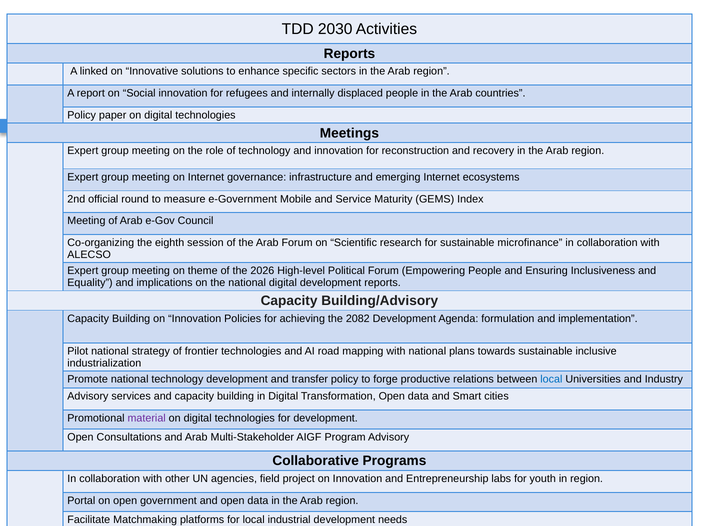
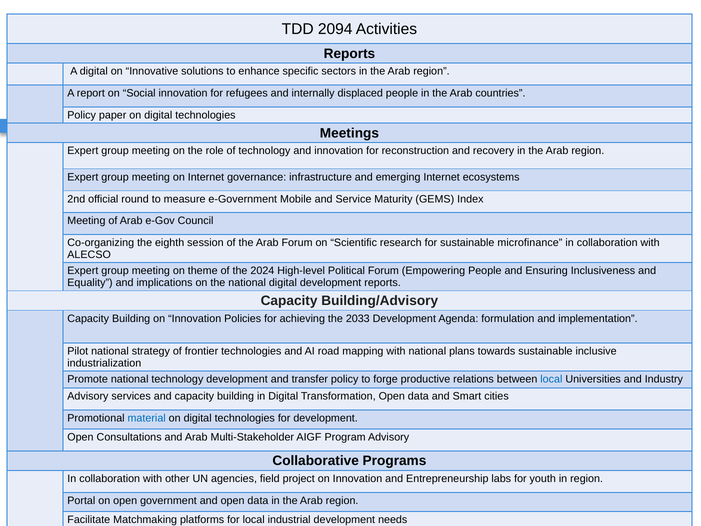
2030: 2030 -> 2094
A linked: linked -> digital
2026: 2026 -> 2024
2082: 2082 -> 2033
material colour: purple -> blue
